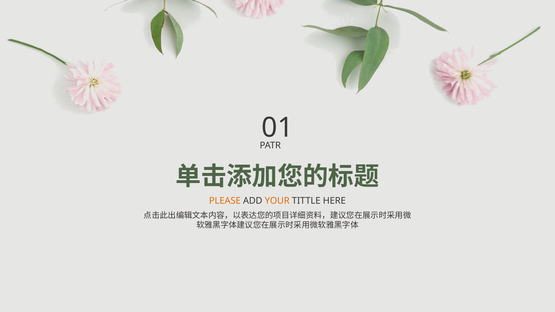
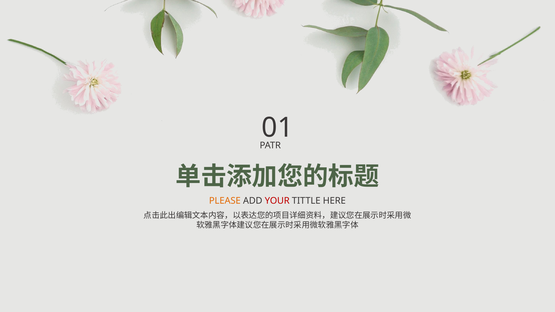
YOUR colour: orange -> red
